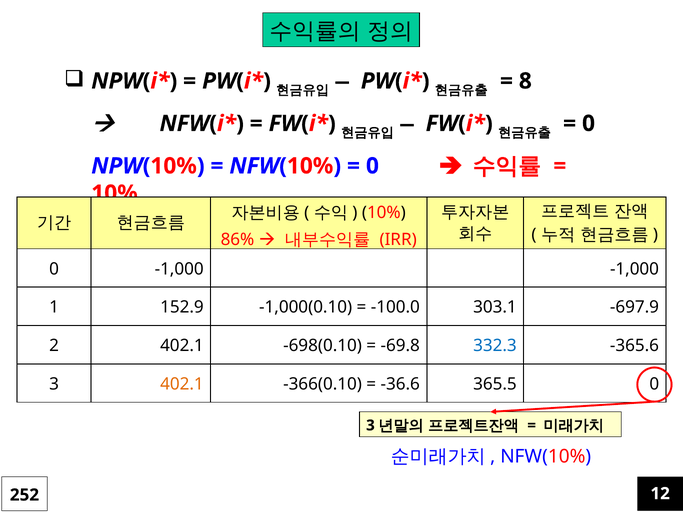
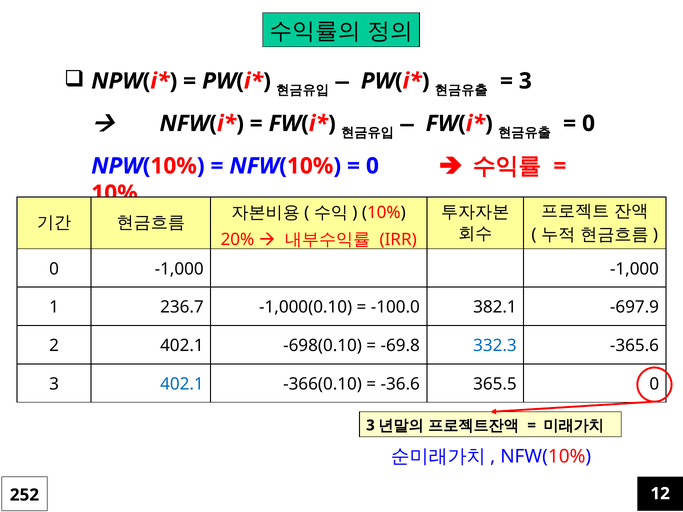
8 at (525, 81): 8 -> 3
86%: 86% -> 20%
152.9: 152.9 -> 236.7
303.1: 303.1 -> 382.1
402.1 at (182, 384) colour: orange -> blue
